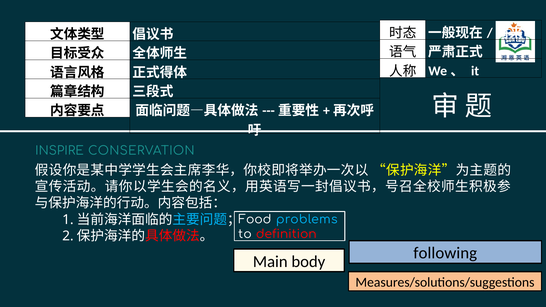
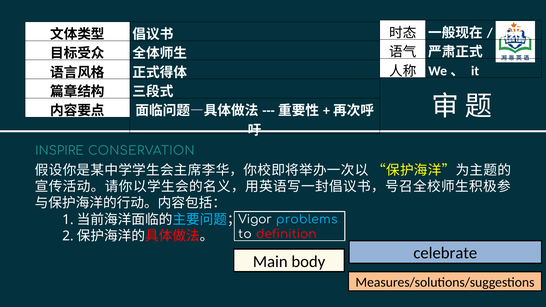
Food: Food -> Vigor
following: following -> celebrate
